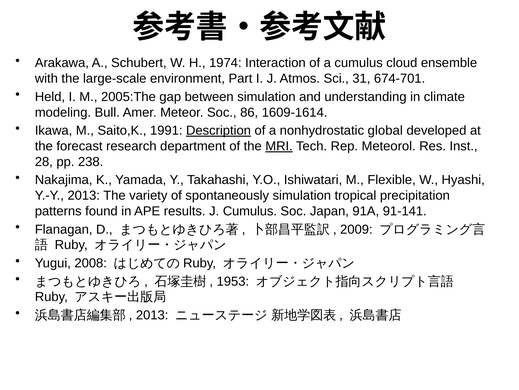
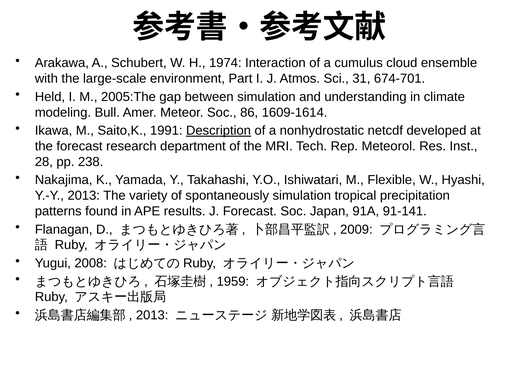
global: global -> netcdf
MRI underline: present -> none
J Cumulus: Cumulus -> Forecast
1953: 1953 -> 1959
